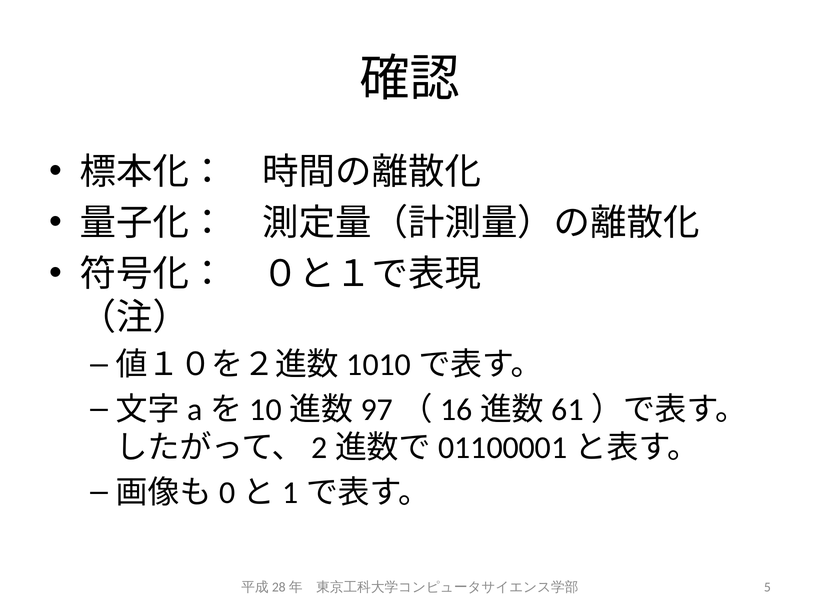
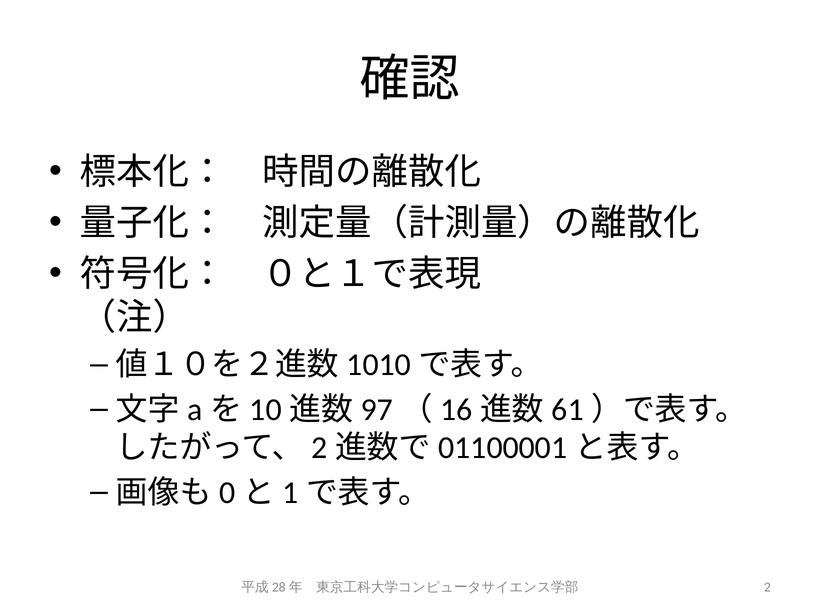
5: 5 -> 2
